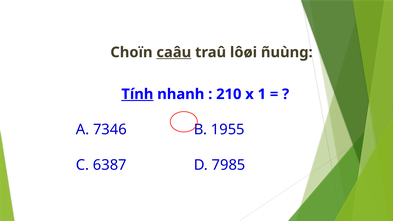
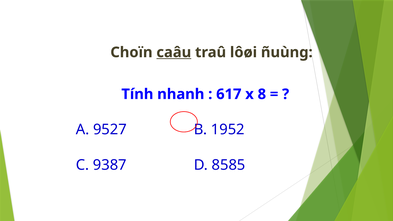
Tính underline: present -> none
210: 210 -> 617
1: 1 -> 8
7346: 7346 -> 9527
1955: 1955 -> 1952
6387: 6387 -> 9387
7985: 7985 -> 8585
